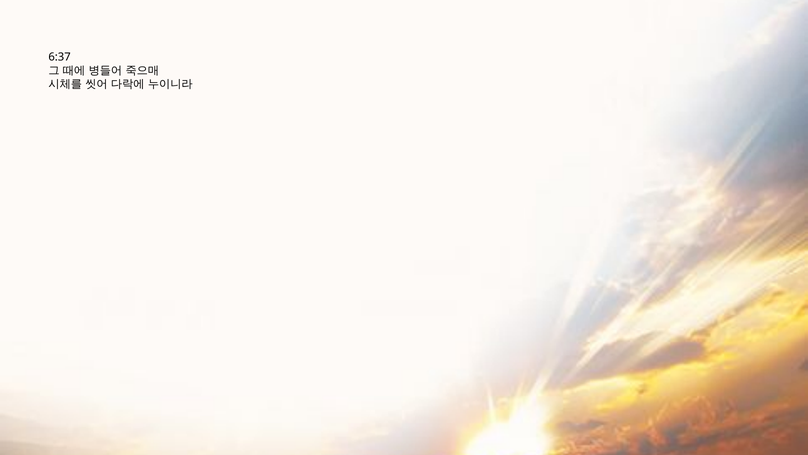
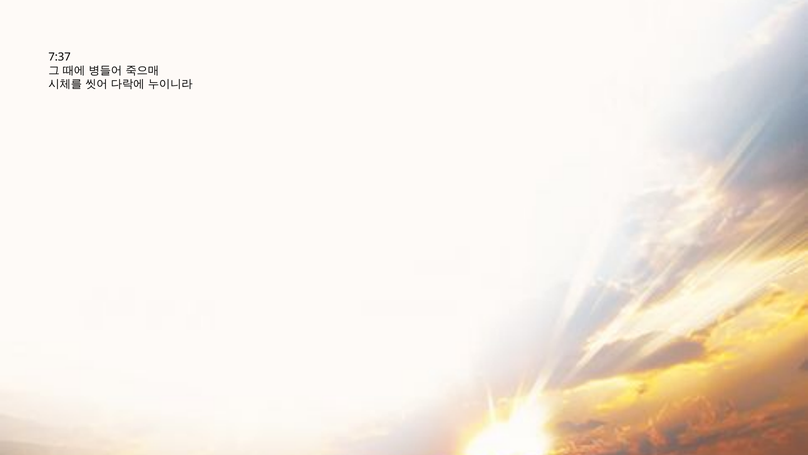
6:37: 6:37 -> 7:37
